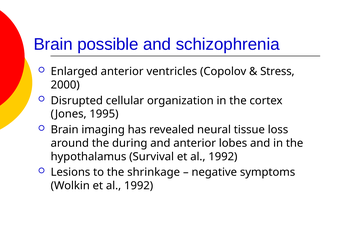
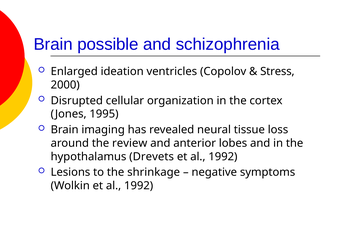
Enlarged anterior: anterior -> ideation
during: during -> review
Survival: Survival -> Drevets
